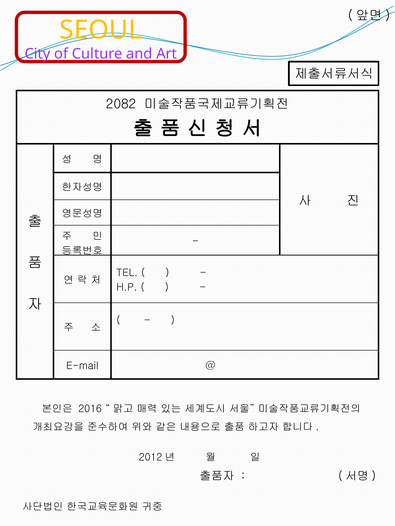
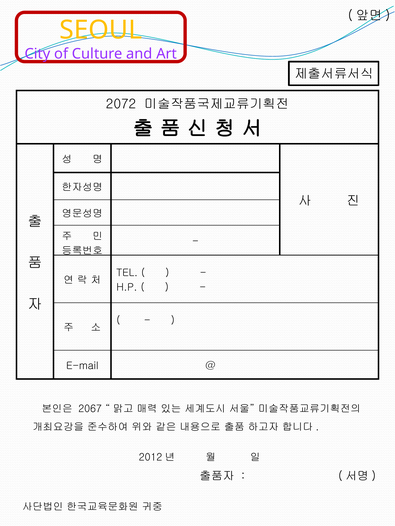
2082: 2082 -> 2072
2016: 2016 -> 2067
